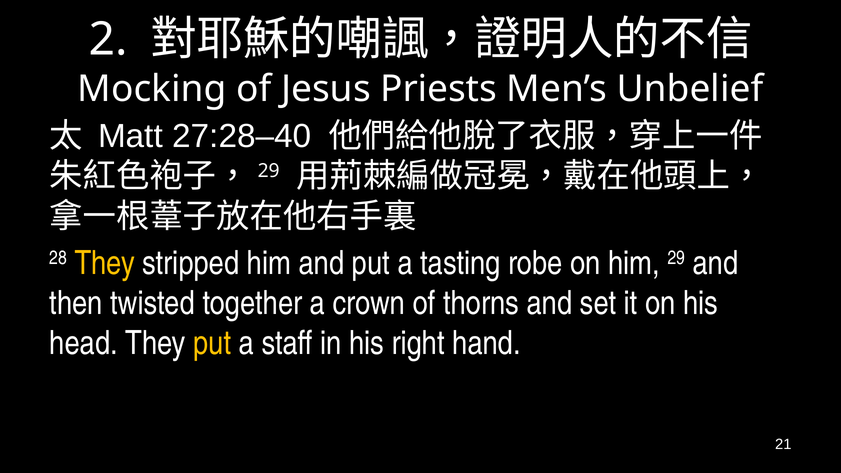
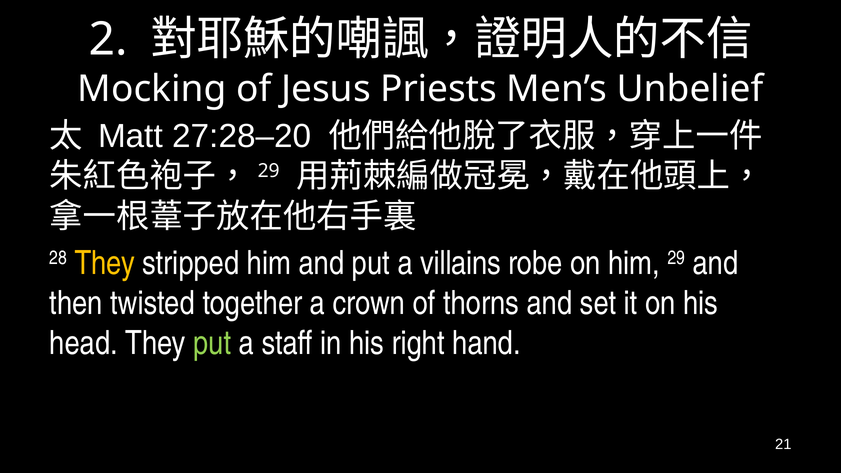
27:28–40: 27:28–40 -> 27:28–20
tasting: tasting -> villains
put at (212, 343) colour: yellow -> light green
